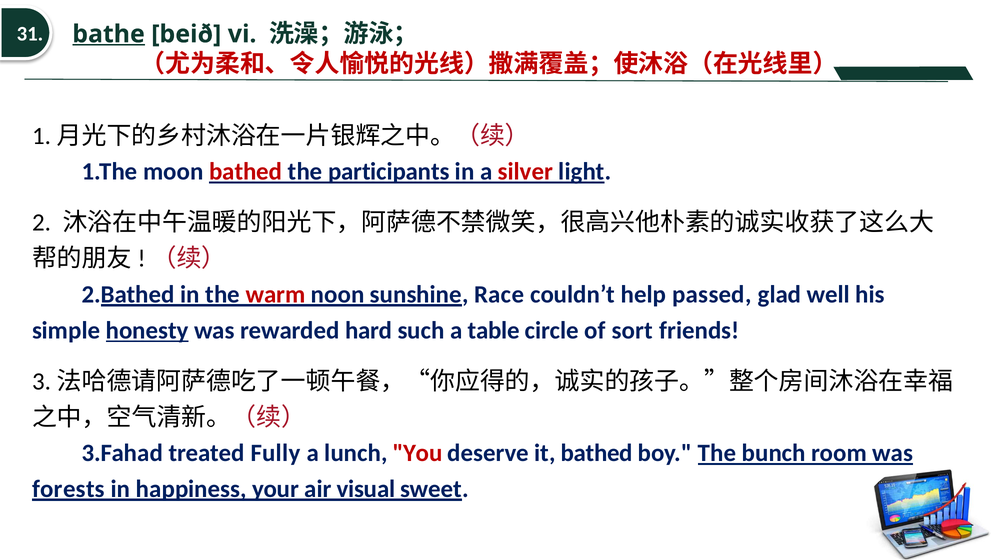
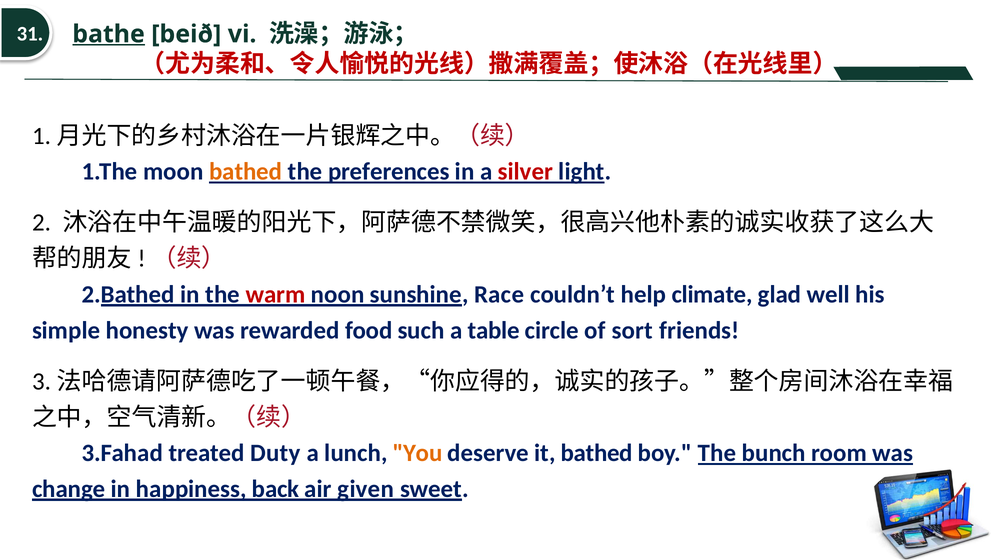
bathed at (246, 172) colour: red -> orange
participants: participants -> preferences
passed: passed -> climate
honesty underline: present -> none
hard: hard -> food
Fully: Fully -> Duty
You colour: red -> orange
forests: forests -> change
your: your -> back
visual: visual -> given
